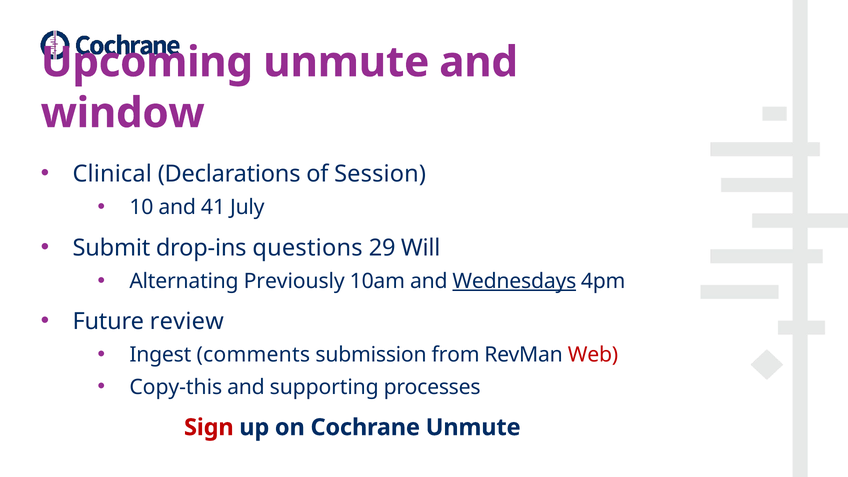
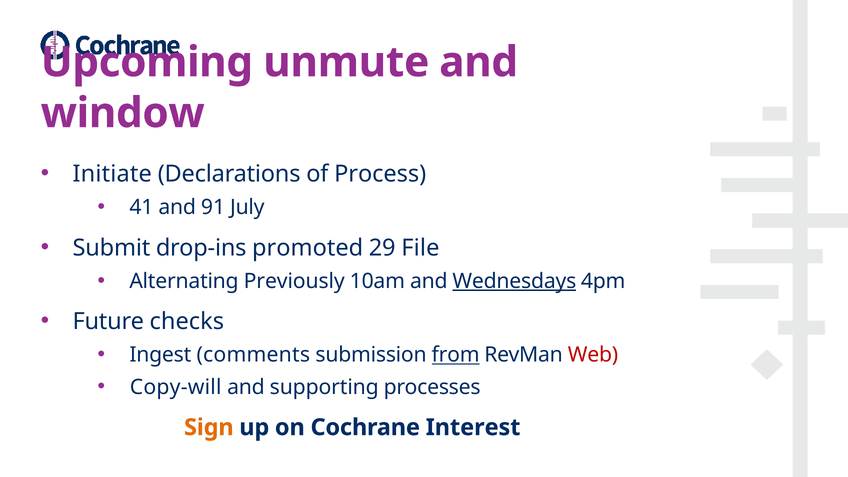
Clinical: Clinical -> Initiate
Session: Session -> Process
10: 10 -> 41
41: 41 -> 91
questions: questions -> promoted
Will: Will -> File
review: review -> checks
from underline: none -> present
Copy-this: Copy-this -> Copy-will
Sign colour: red -> orange
Cochrane Unmute: Unmute -> Interest
